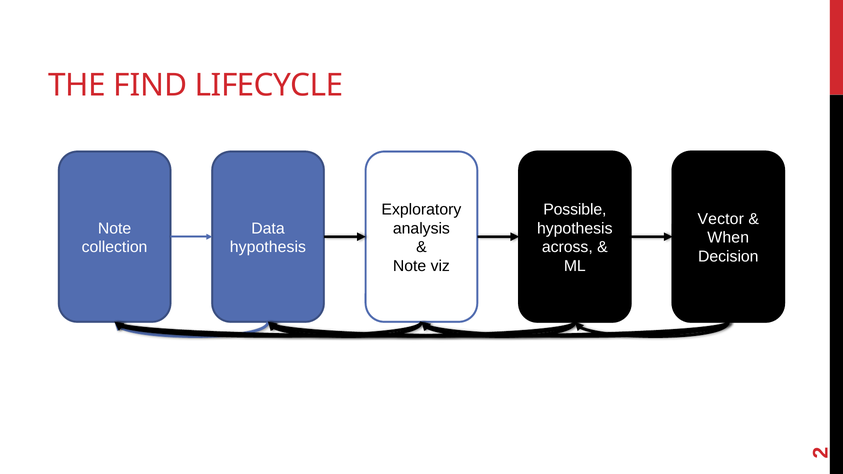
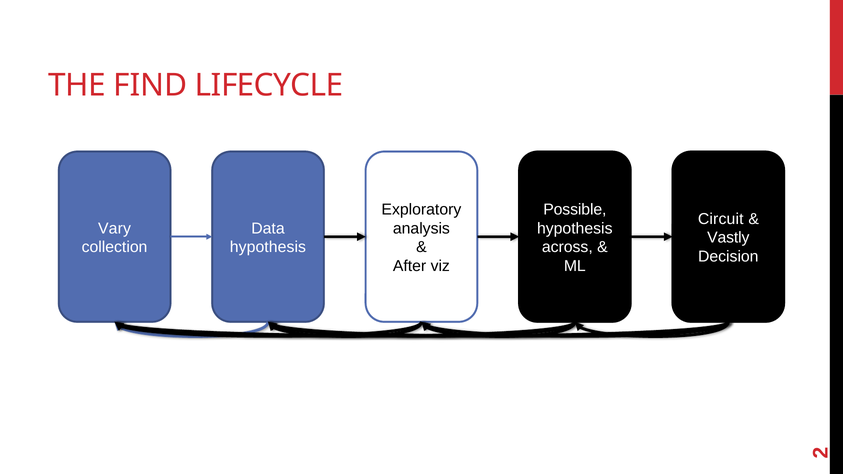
Vector: Vector -> Circuit
Note at (115, 228): Note -> Vary
When: When -> Vastly
Note at (410, 266): Note -> After
